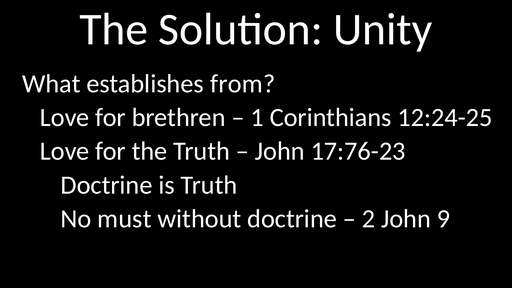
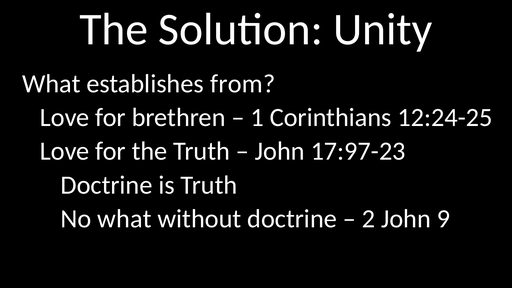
17:76-23: 17:76-23 -> 17:97-23
No must: must -> what
